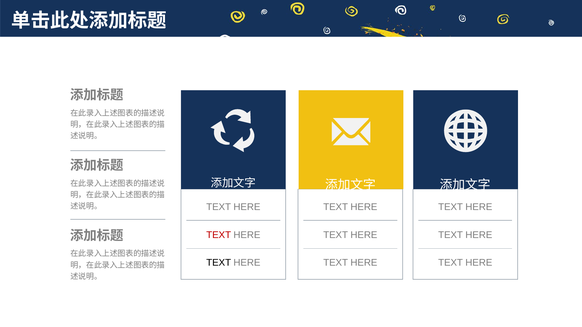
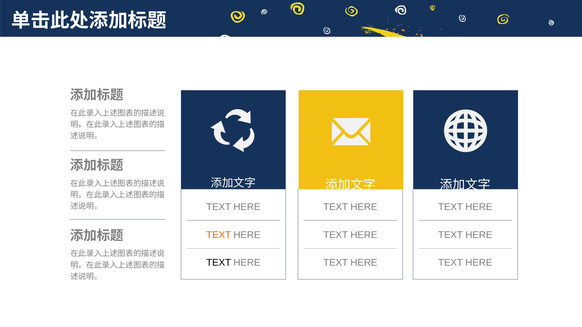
TEXT at (219, 235) colour: red -> orange
